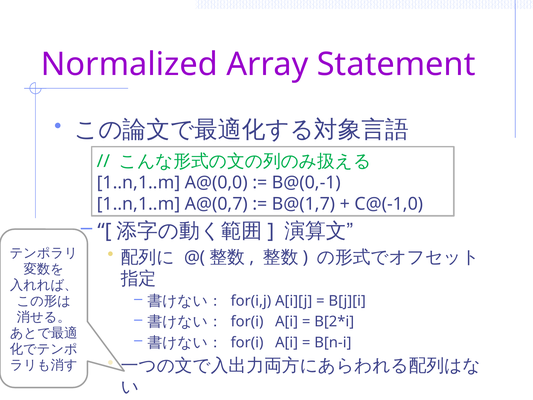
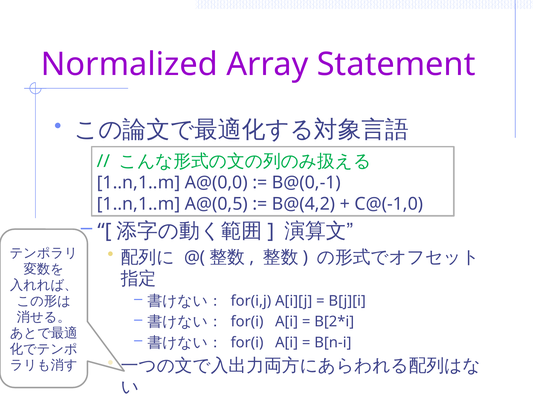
A@(0,7: A@(0,7 -> A@(0,5
B@(1,7: B@(1,7 -> B@(4,2
